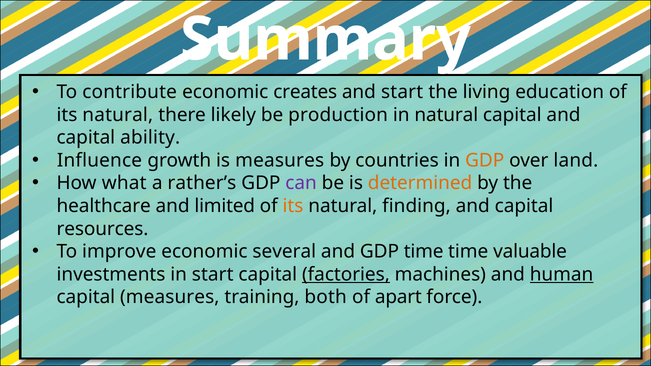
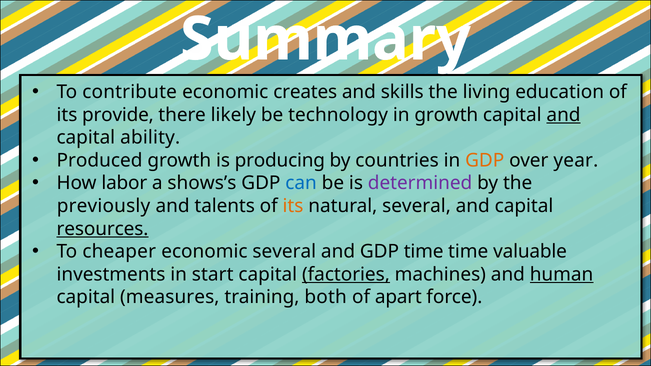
and start: start -> skills
natural at (118, 115): natural -> provide
production: production -> technology
in natural: natural -> growth
and at (564, 115) underline: none -> present
Influence: Influence -> Produced
is measures: measures -> producing
land: land -> year
what: what -> labor
rather’s: rather’s -> shows’s
can colour: purple -> blue
determined colour: orange -> purple
healthcare: healthcare -> previously
limited: limited -> talents
natural finding: finding -> several
resources underline: none -> present
improve: improve -> cheaper
